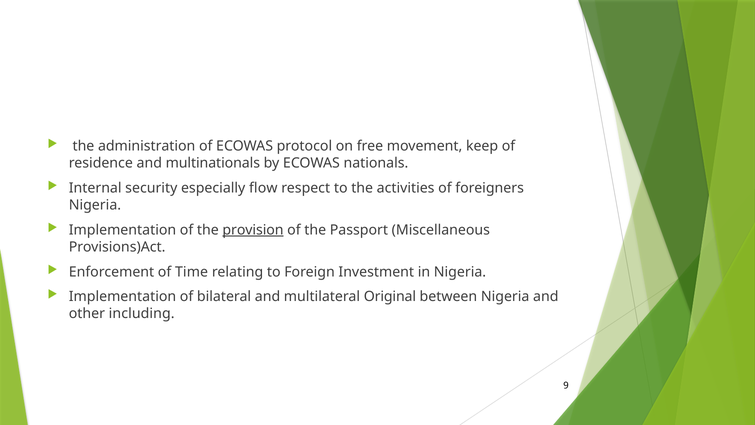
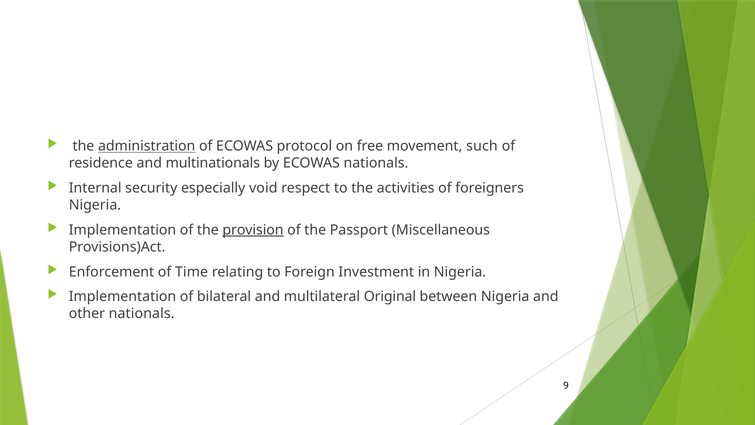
administration underline: none -> present
keep: keep -> such
flow: flow -> void
other including: including -> nationals
